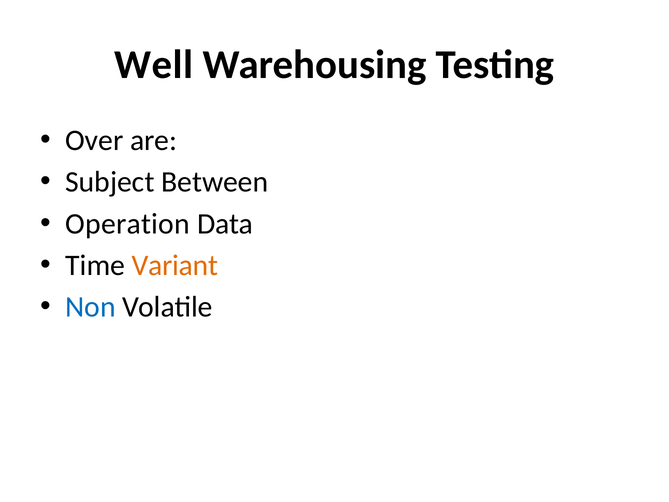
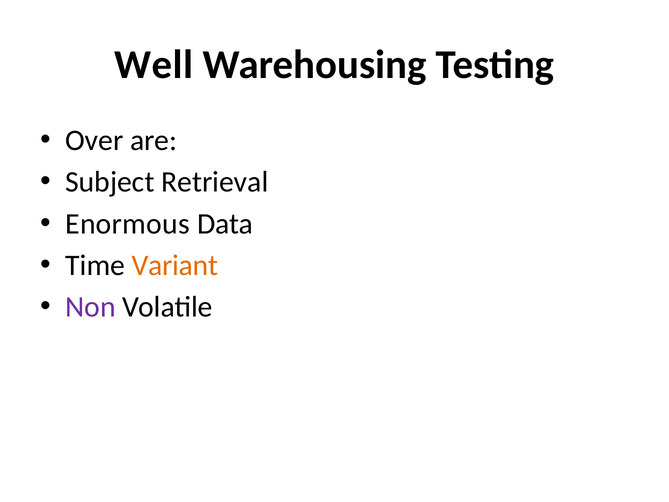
Between: Between -> Retrieval
Operation: Operation -> Enormous
Non colour: blue -> purple
